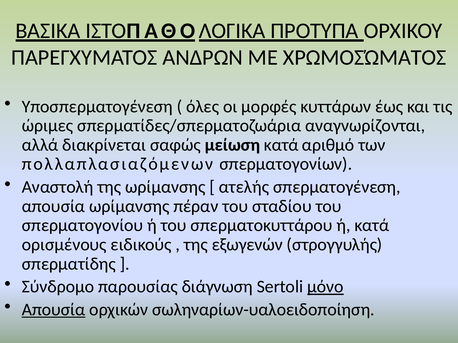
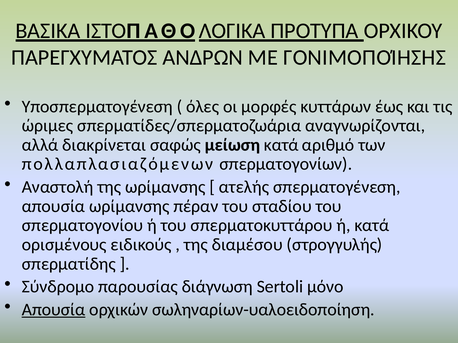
ΧΡΩΜΟΣΏΜΑΤΟΣ: ΧΡΩΜΟΣΏΜΑΤΟΣ -> ΓΟΝΙΜΟΠΟΊΗΣΗΣ
εξωγενών: εξωγενών -> διαμέσου
μόνο underline: present -> none
